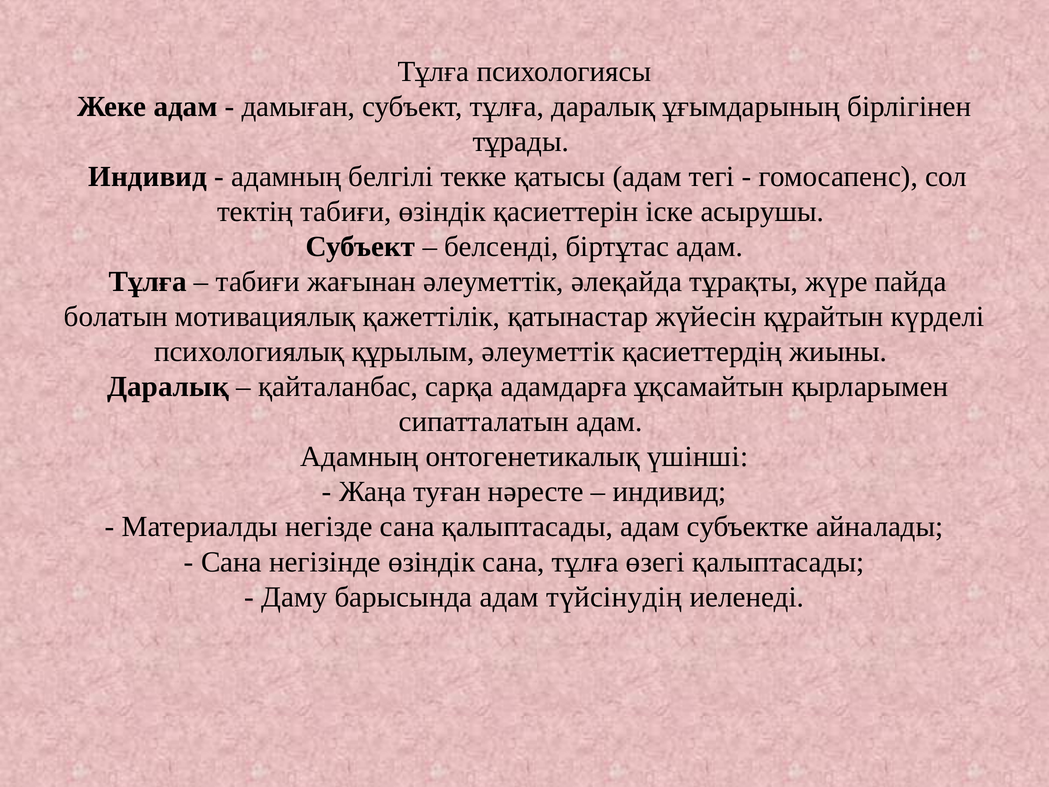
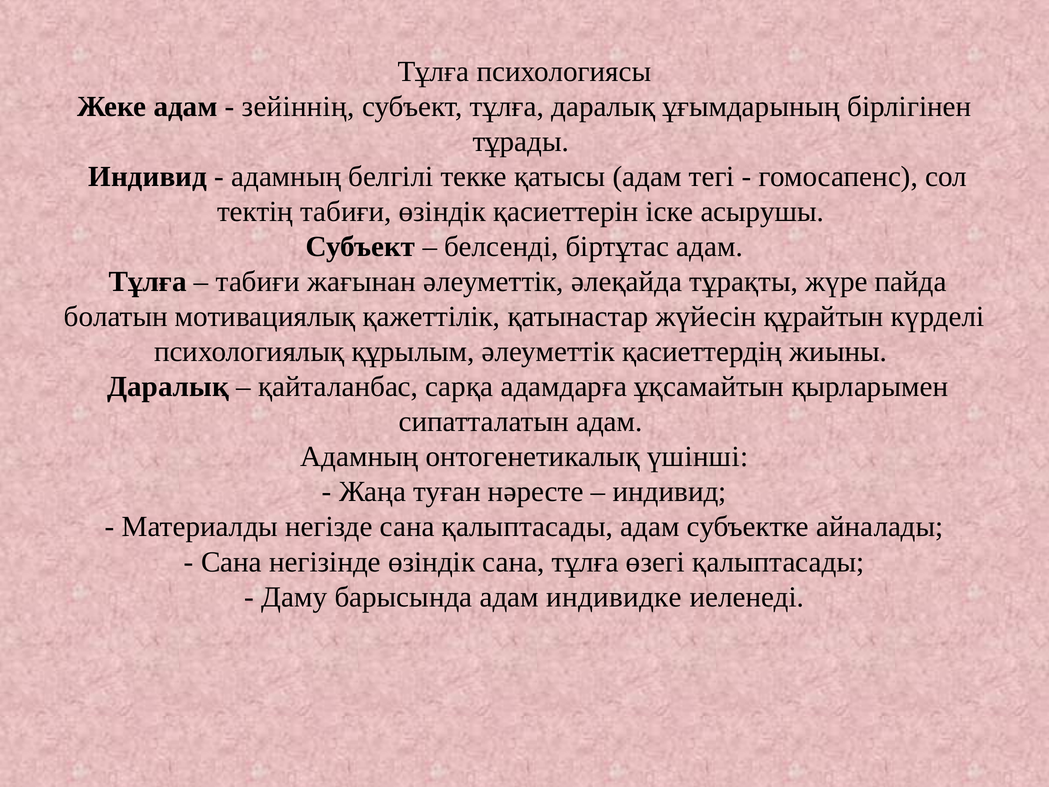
дамыған: дамыған -> зейіннің
түйсінудің: түйсінудің -> индивидке
